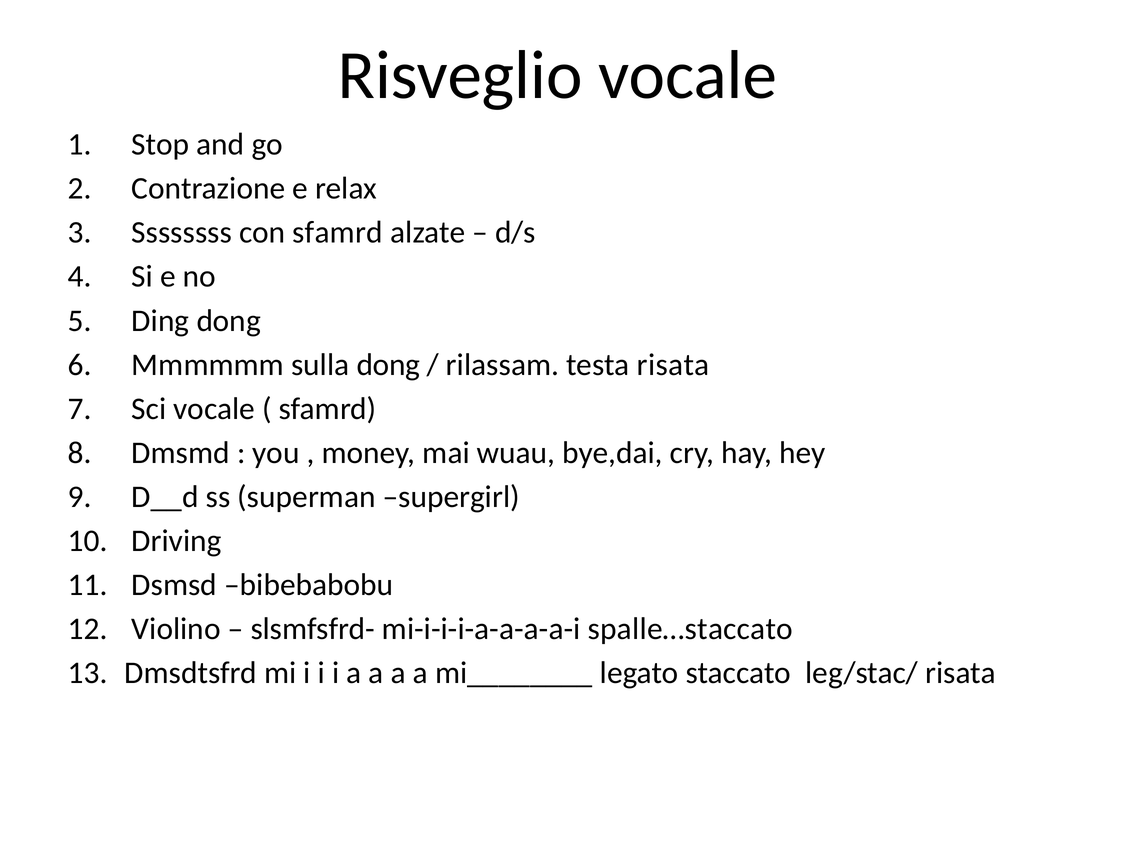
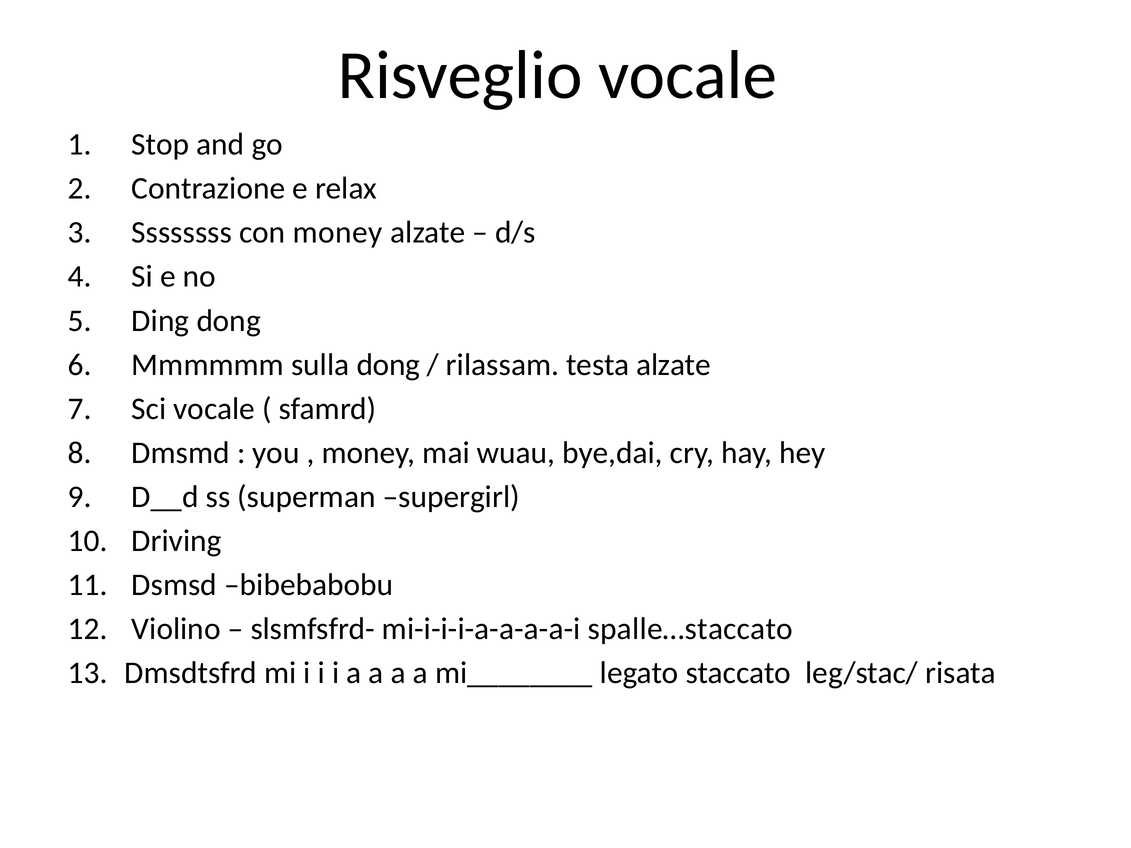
con sfamrd: sfamrd -> money
testa risata: risata -> alzate
